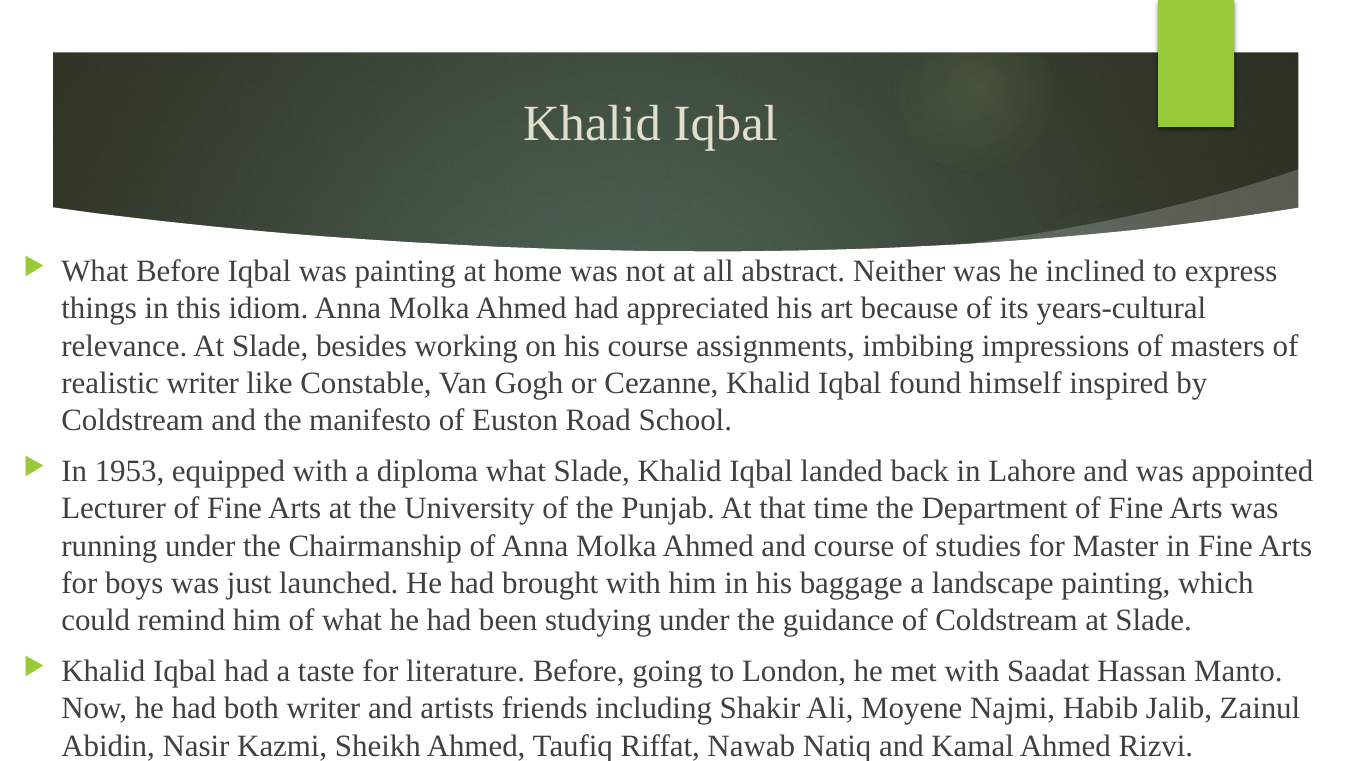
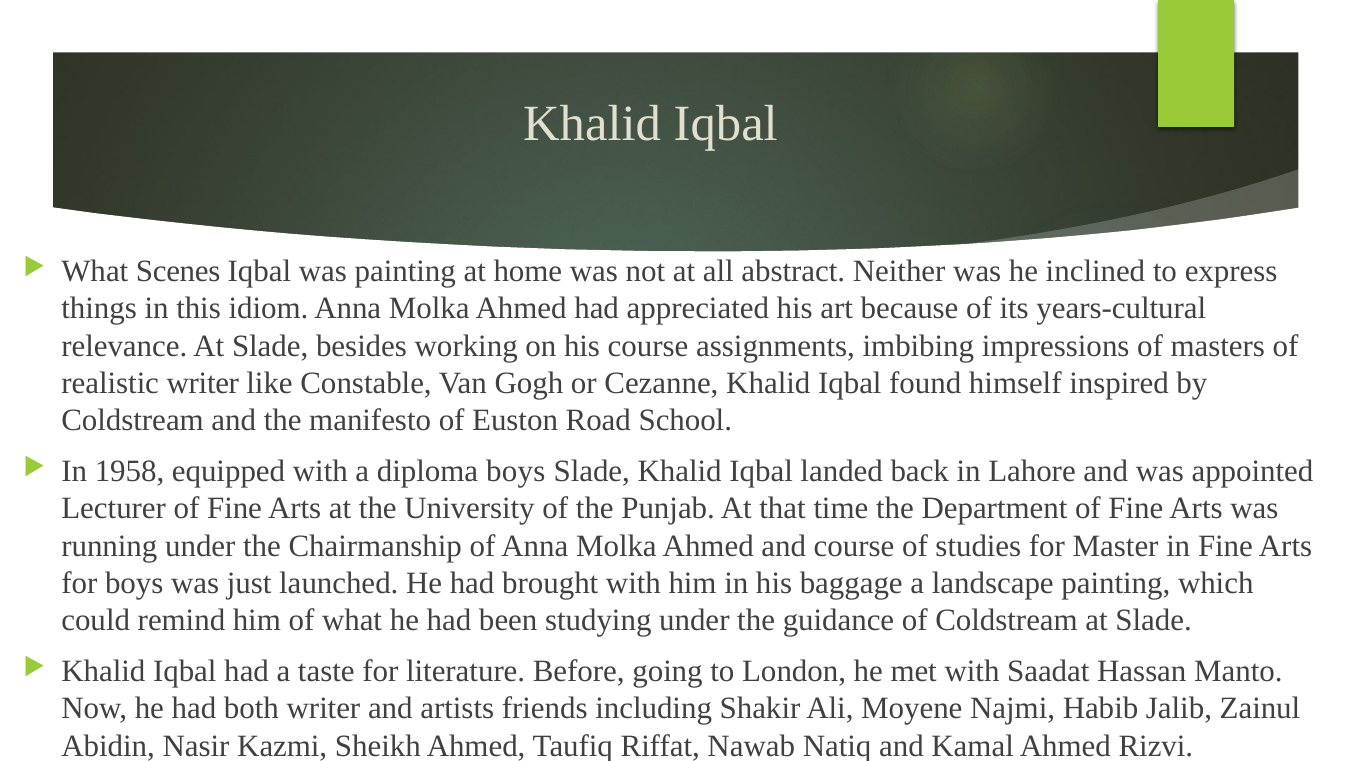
What Before: Before -> Scenes
1953: 1953 -> 1958
diploma what: what -> boys
